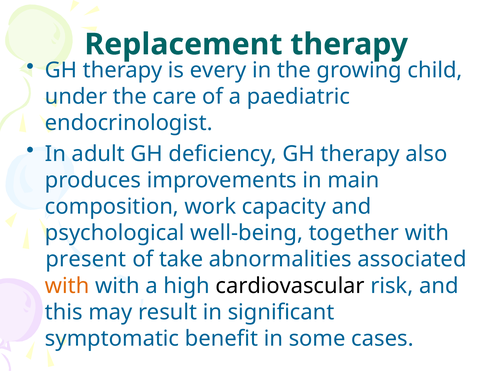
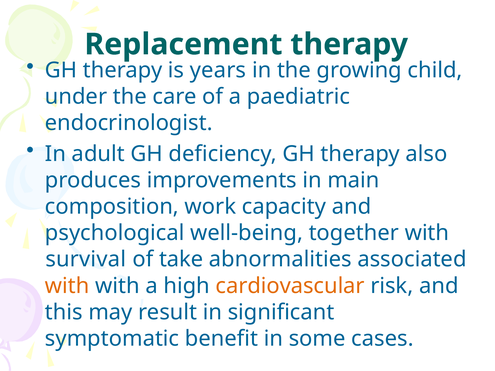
every: every -> years
present: present -> survival
cardiovascular colour: black -> orange
